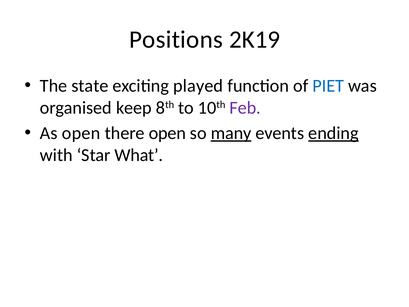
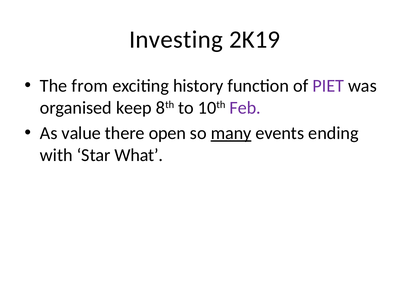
Positions: Positions -> Investing
state: state -> from
played: played -> history
PIET colour: blue -> purple
As open: open -> value
ending underline: present -> none
